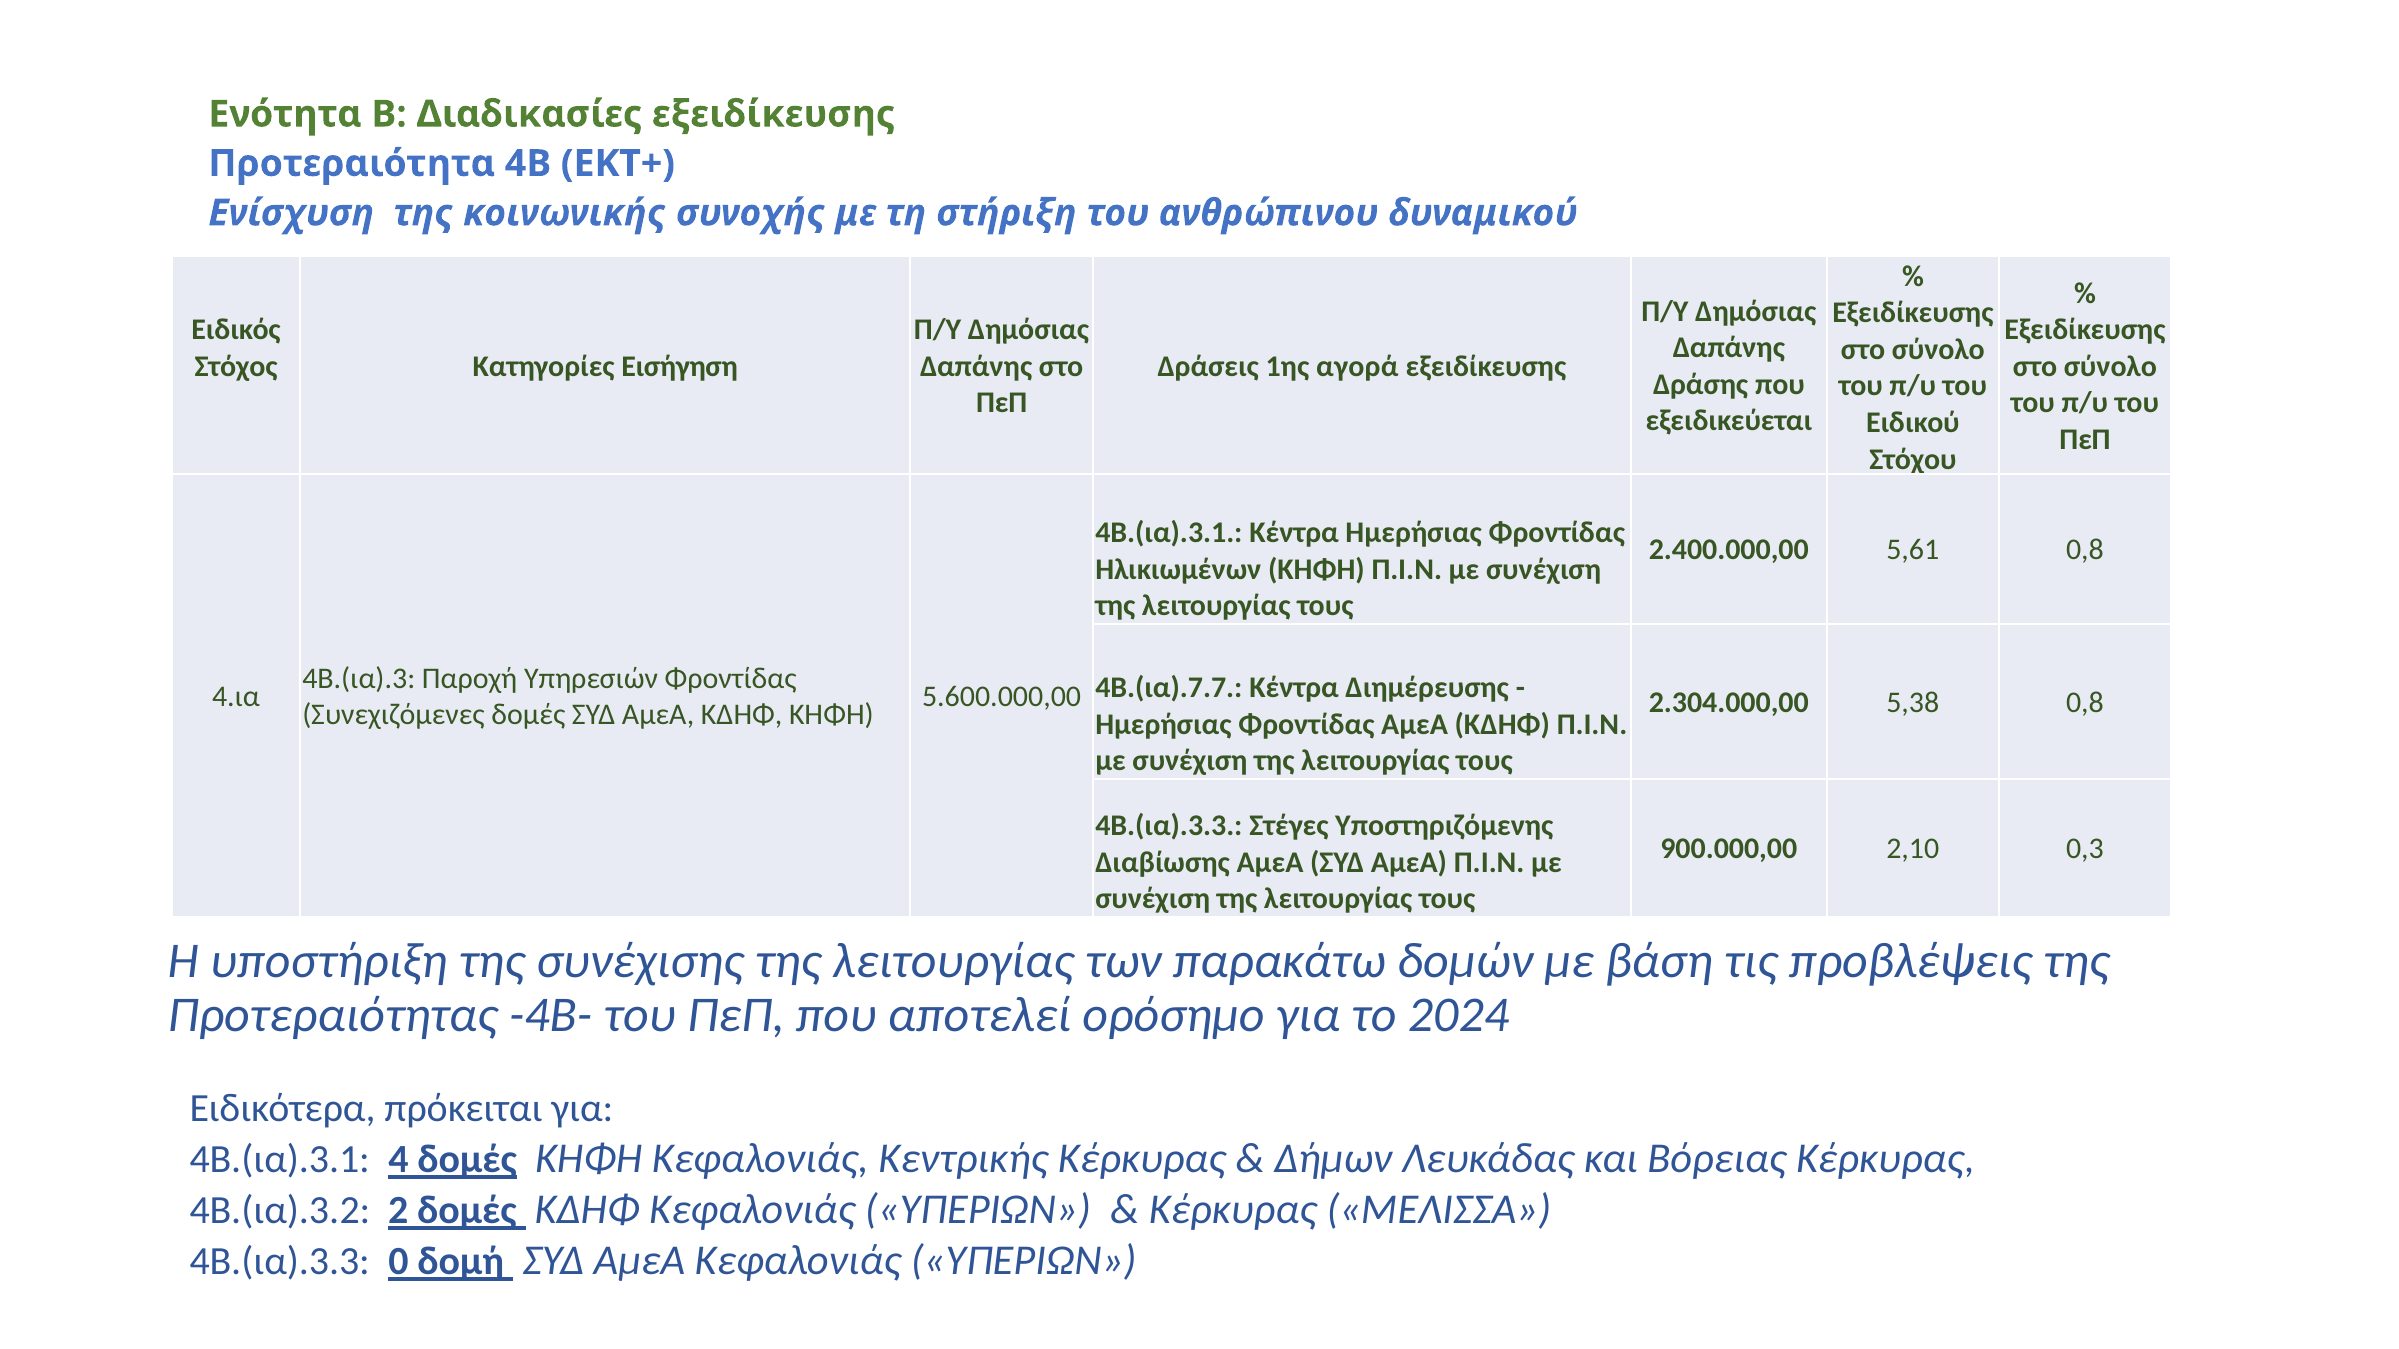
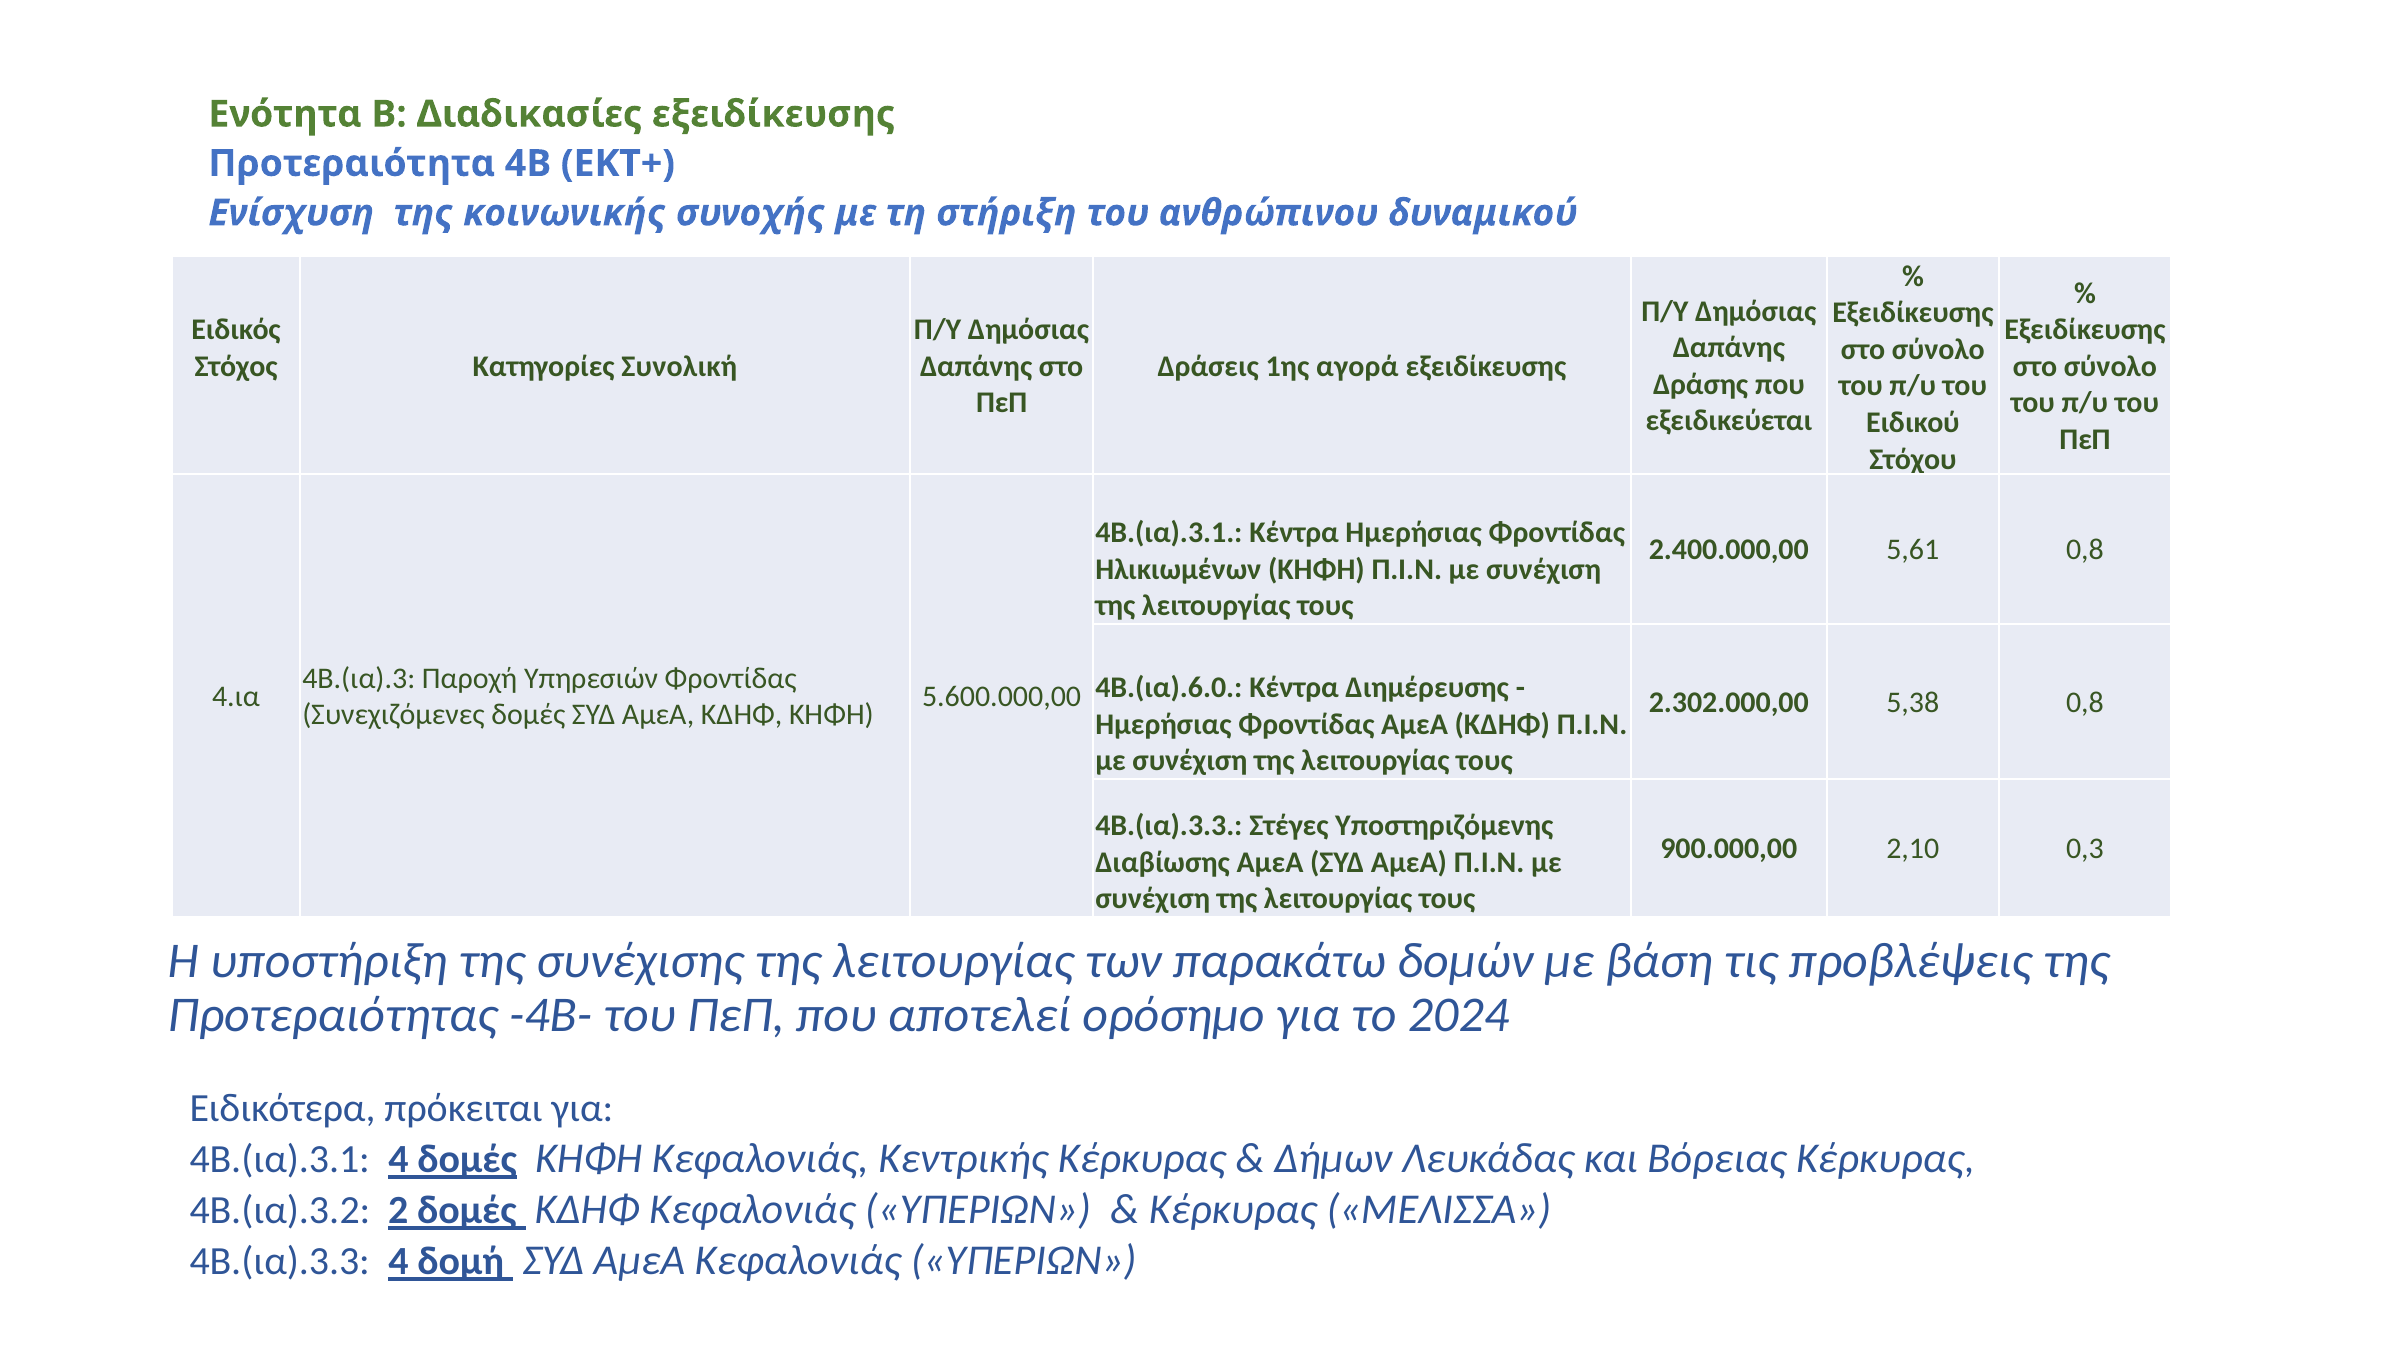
Εισήγηση: Εισήγηση -> Συνολική
4Β.(ια).7.7: 4Β.(ια).7.7 -> 4Β.(ια).6.0
2.304.000,00: 2.304.000,00 -> 2.302.000,00
4Β.(ια).3.3 0: 0 -> 4
